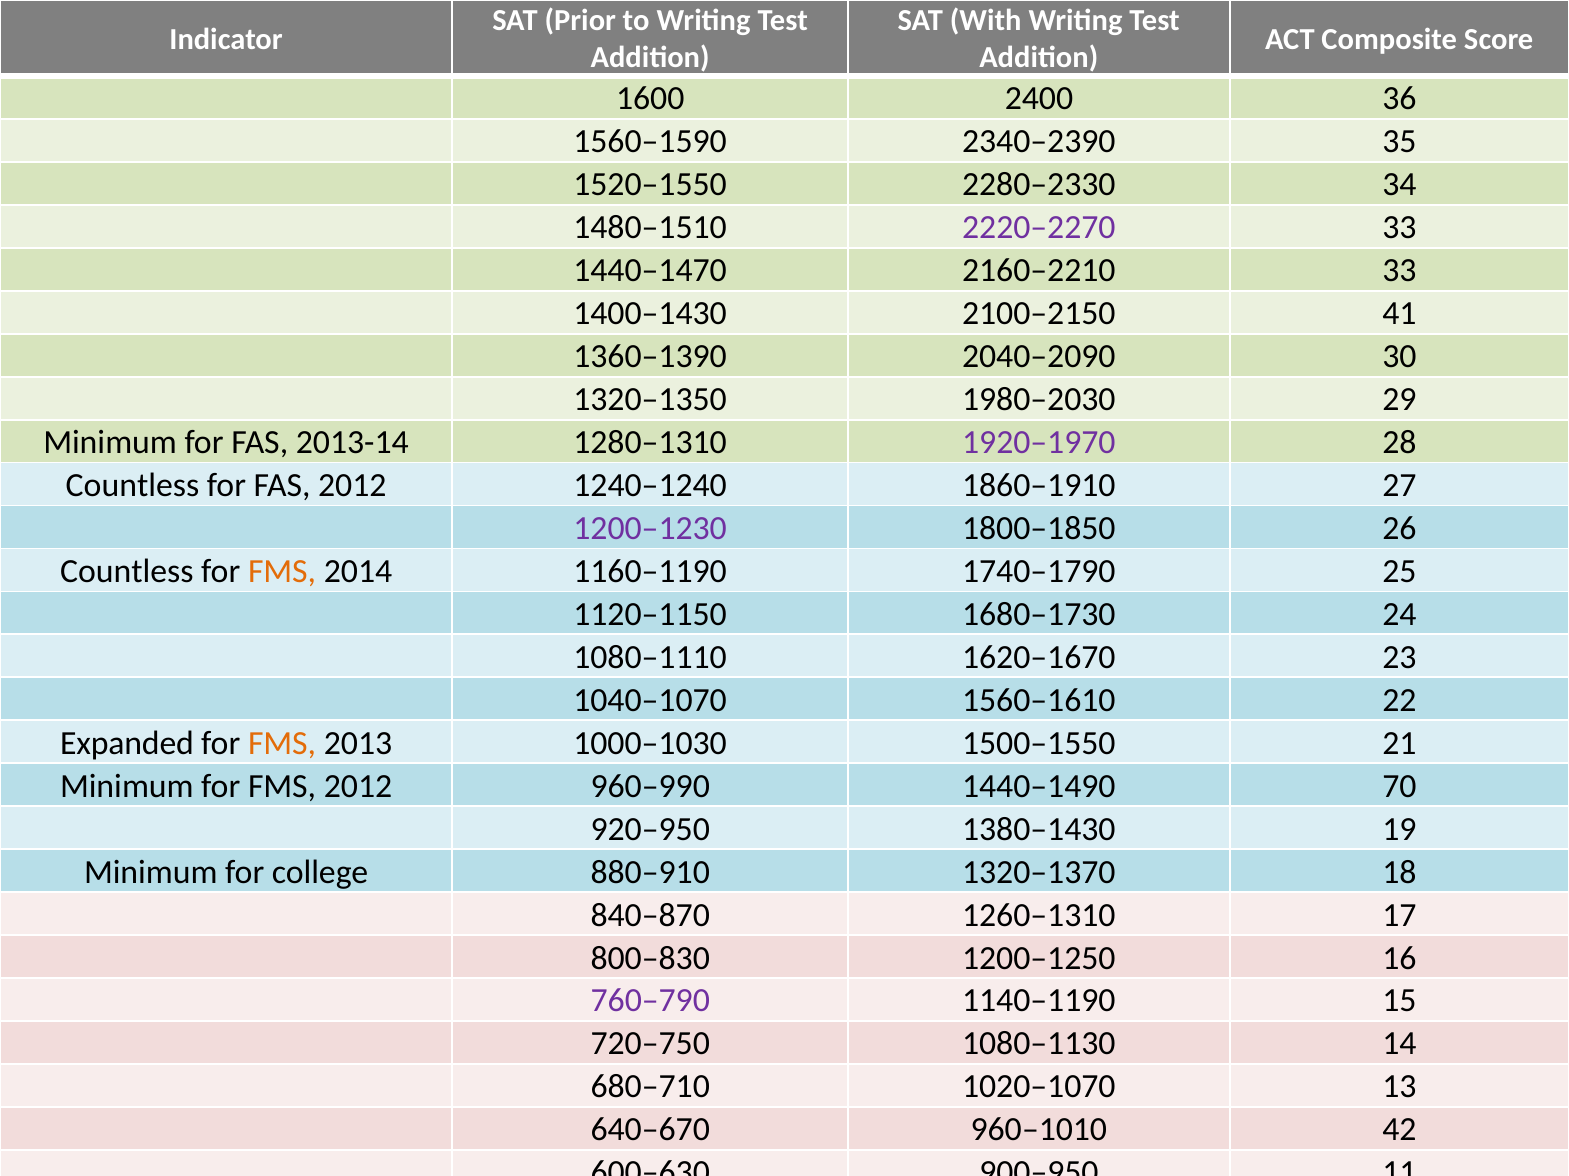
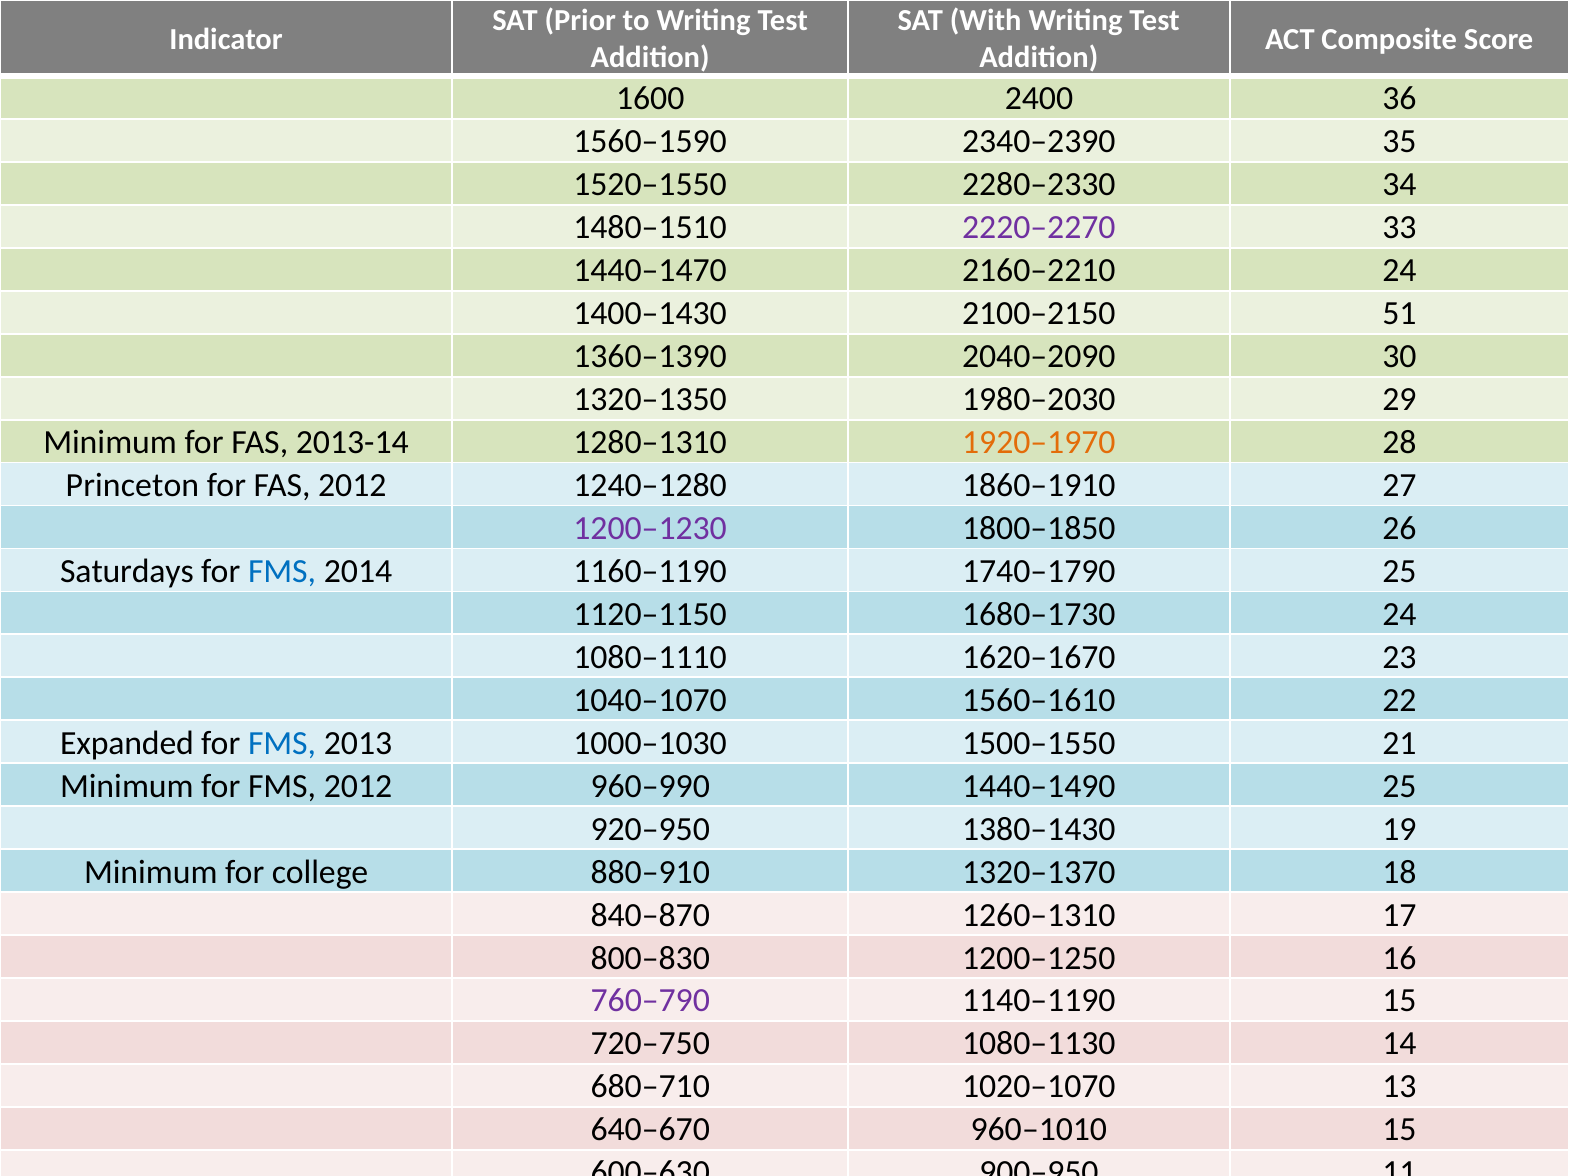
2160–2210 33: 33 -> 24
41: 41 -> 51
1920–1970 colour: purple -> orange
Countless at (133, 486): Countless -> Princeton
1240–1240: 1240–1240 -> 1240–1280
Countless at (127, 572): Countless -> Saturdays
FMS at (282, 572) colour: orange -> blue
FMS at (282, 744) colour: orange -> blue
1440–1490 70: 70 -> 25
960–1010 42: 42 -> 15
